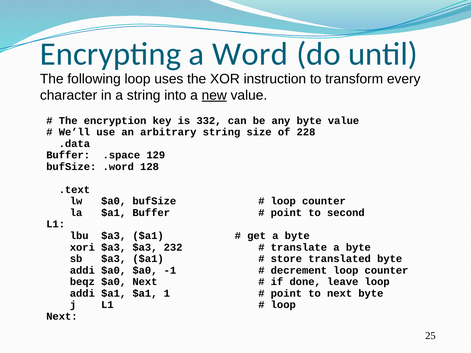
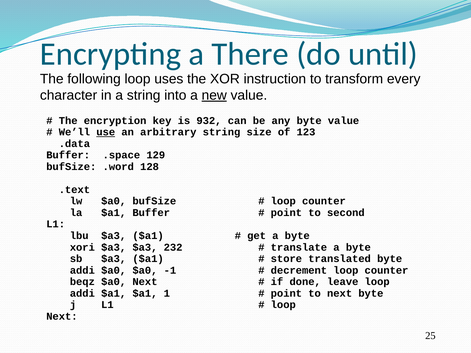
Word: Word -> There
332: 332 -> 932
use underline: none -> present
228: 228 -> 123
